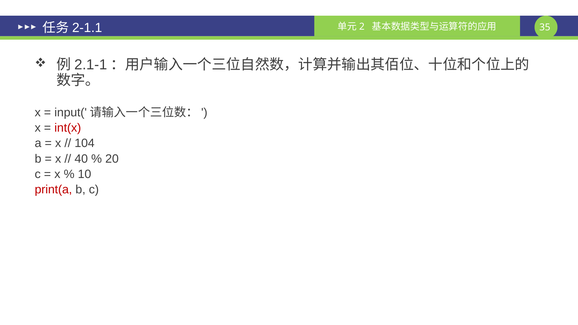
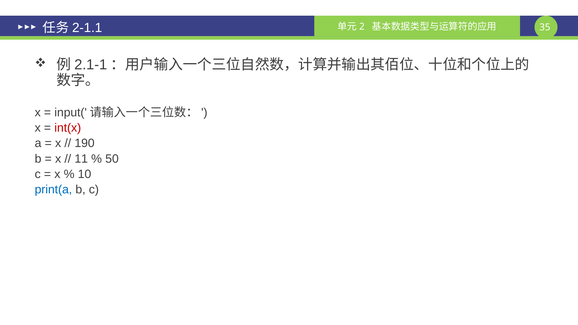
104: 104 -> 190
40: 40 -> 11
20: 20 -> 50
print(a colour: red -> blue
